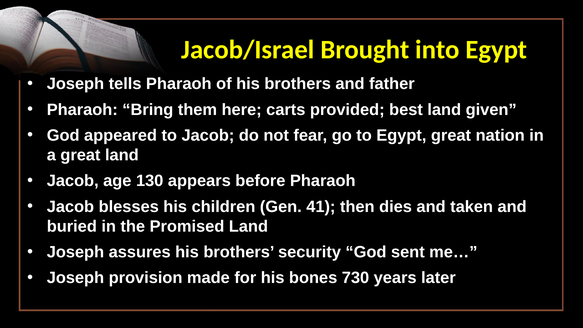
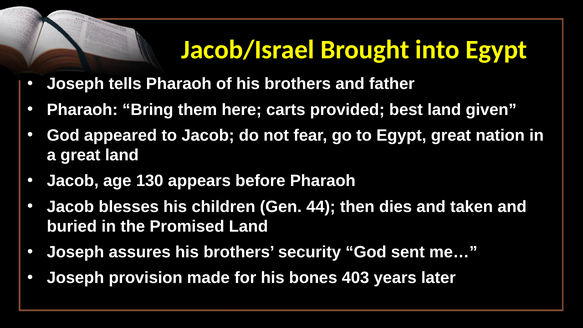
41: 41 -> 44
730: 730 -> 403
